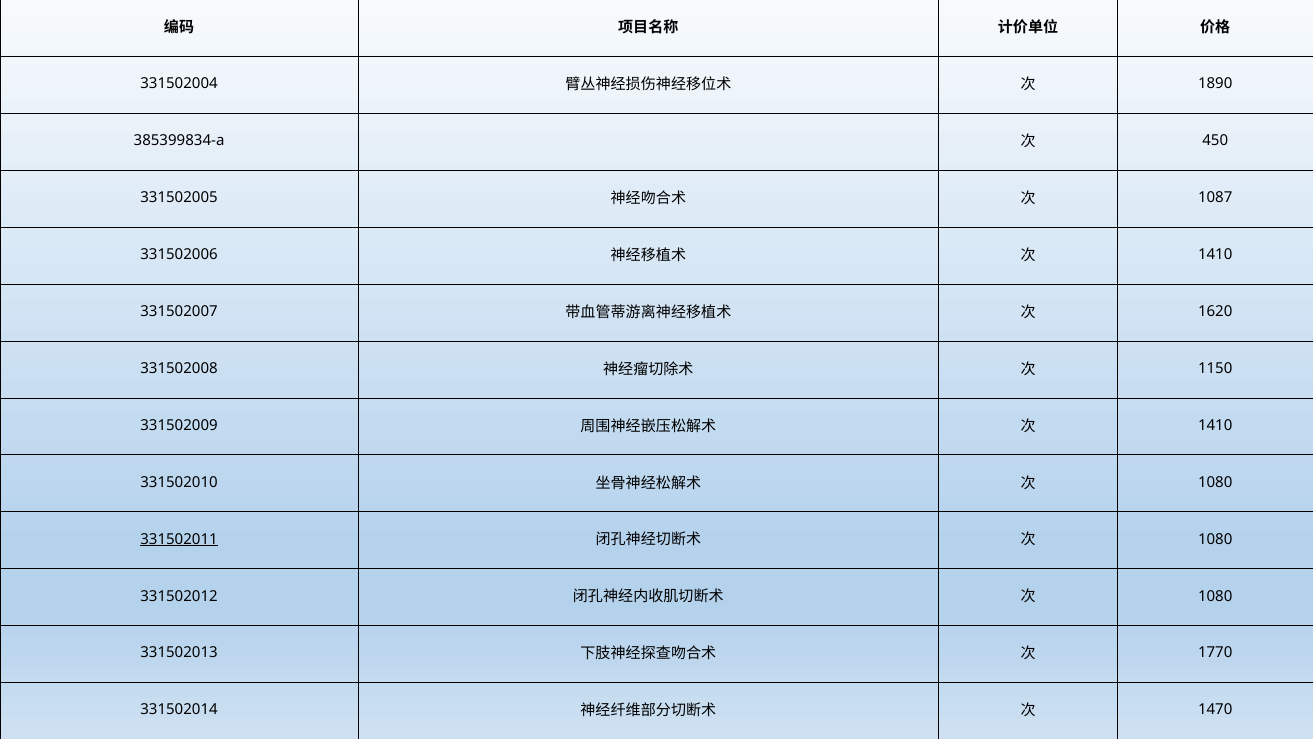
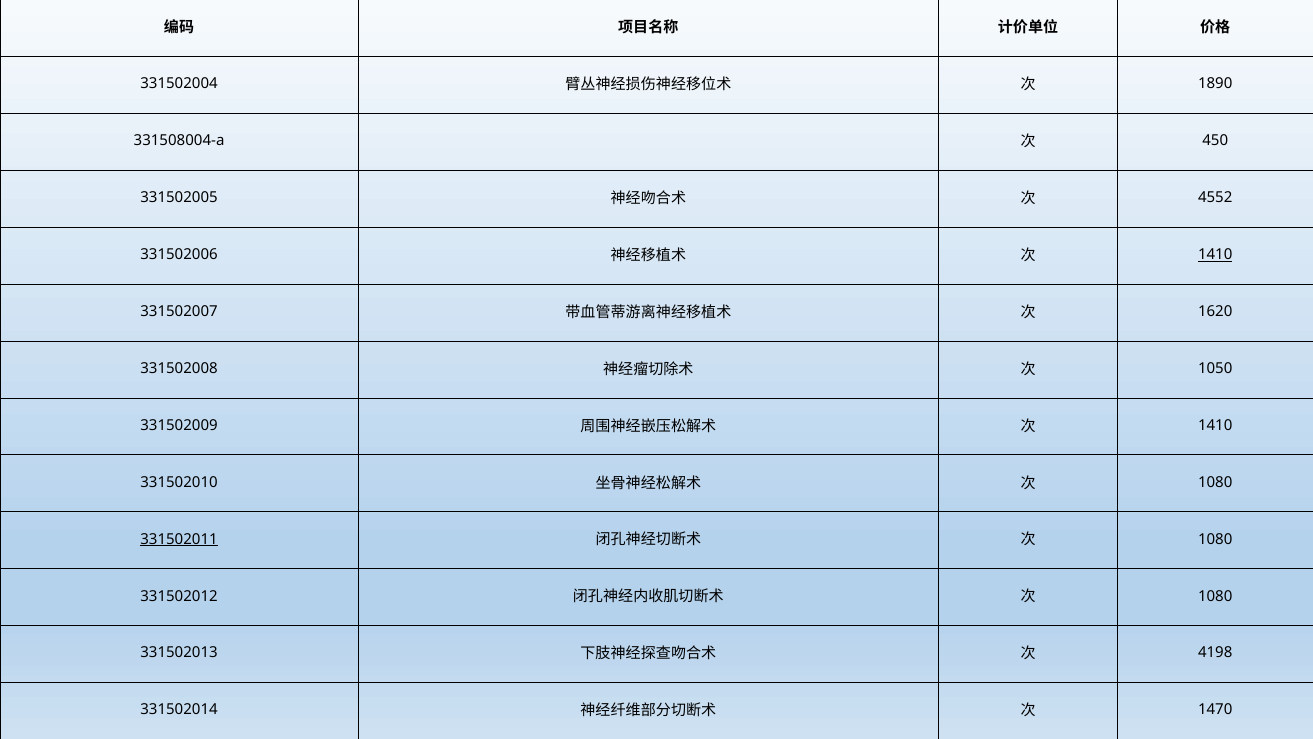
385399834-a: 385399834-a -> 331508004-a
1087: 1087 -> 4552
1410 at (1215, 254) underline: none -> present
1150: 1150 -> 1050
1770: 1770 -> 4198
